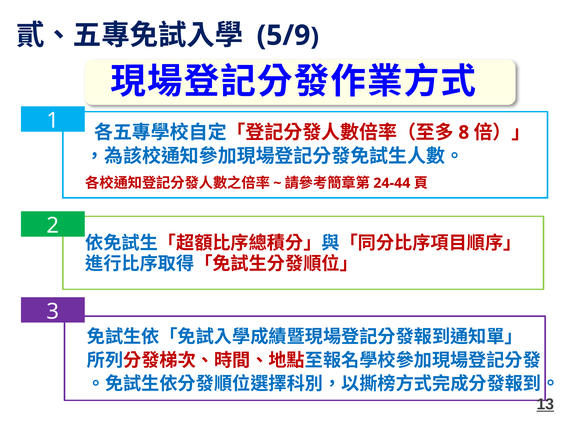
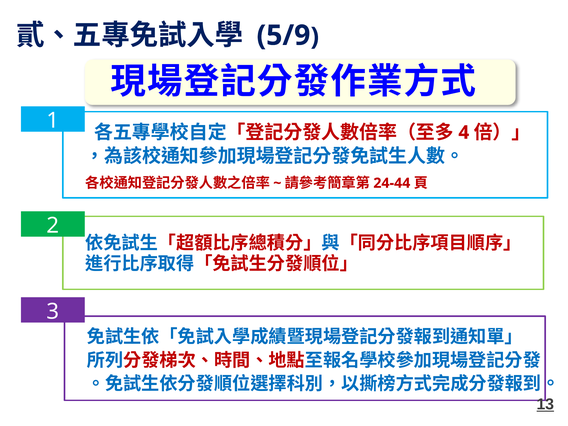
8: 8 -> 4
